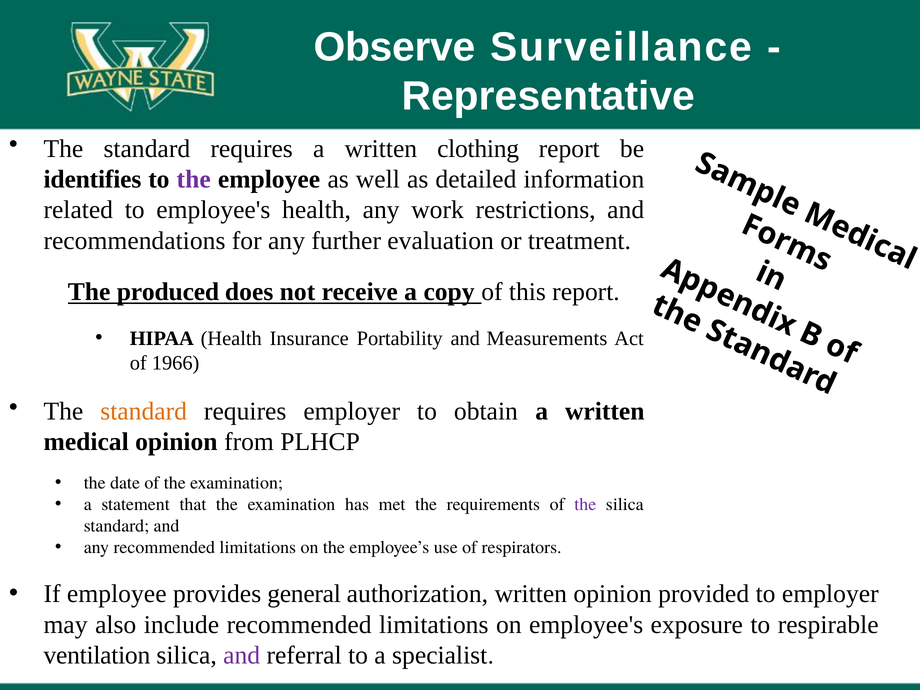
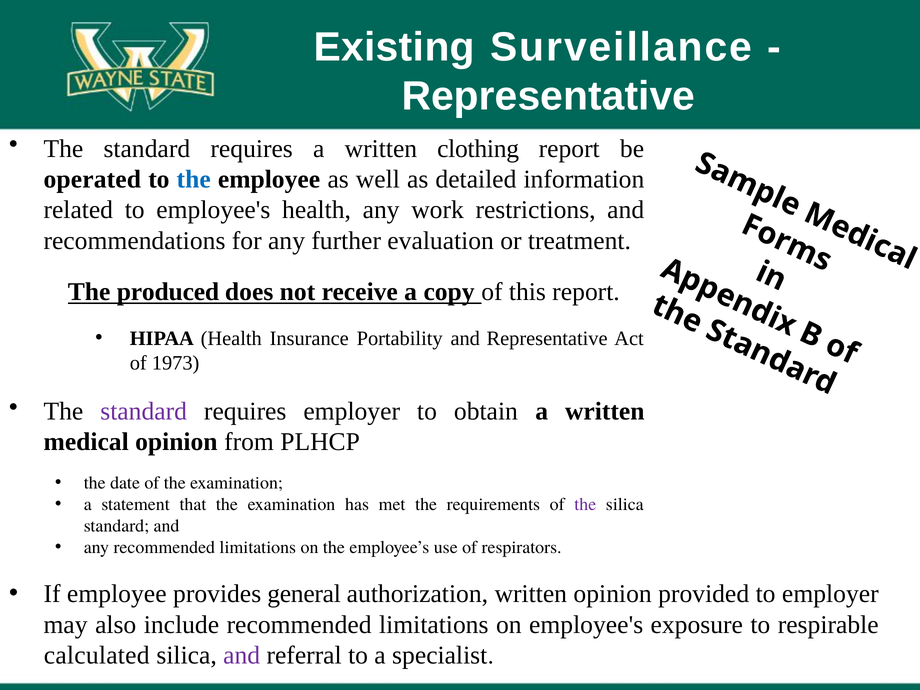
Observe: Observe -> Existing
identifies: identifies -> operated
the at (194, 179) colour: purple -> blue
and Measurements: Measurements -> Representative
1966: 1966 -> 1973
standard at (144, 411) colour: orange -> purple
ventilation: ventilation -> calculated
